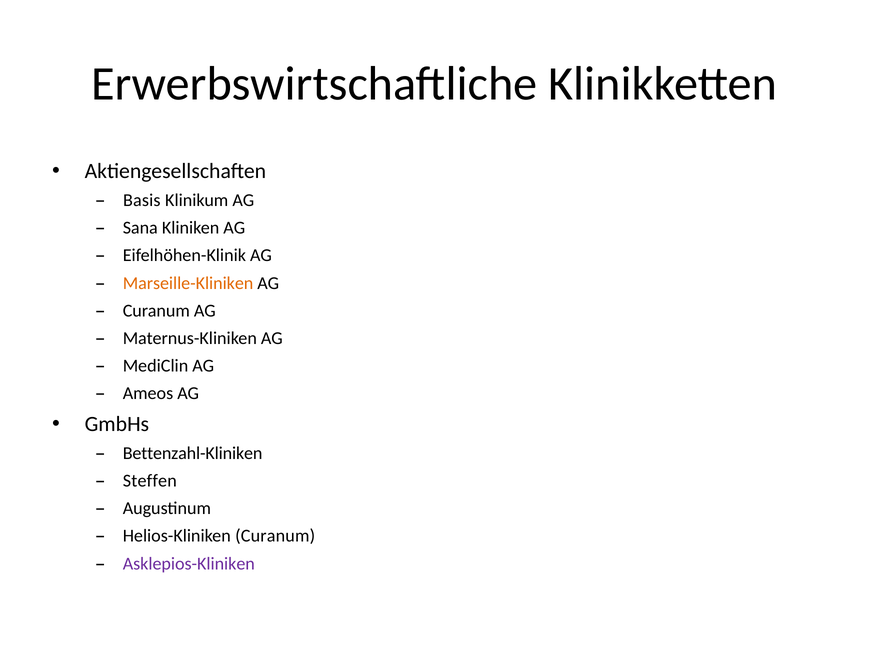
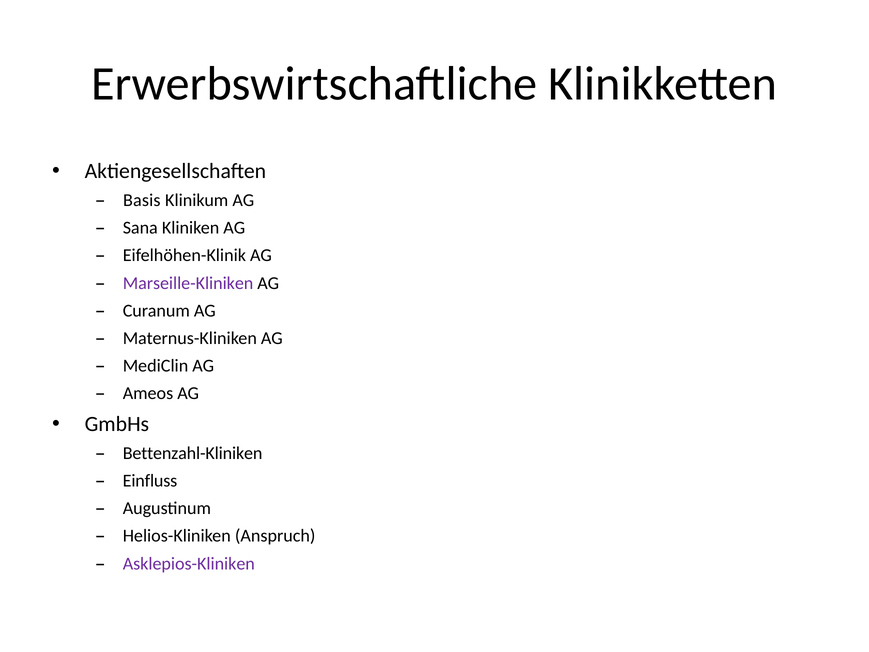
Marseille-Kliniken colour: orange -> purple
Steffen: Steffen -> Einfluss
Helios-Kliniken Curanum: Curanum -> Anspruch
